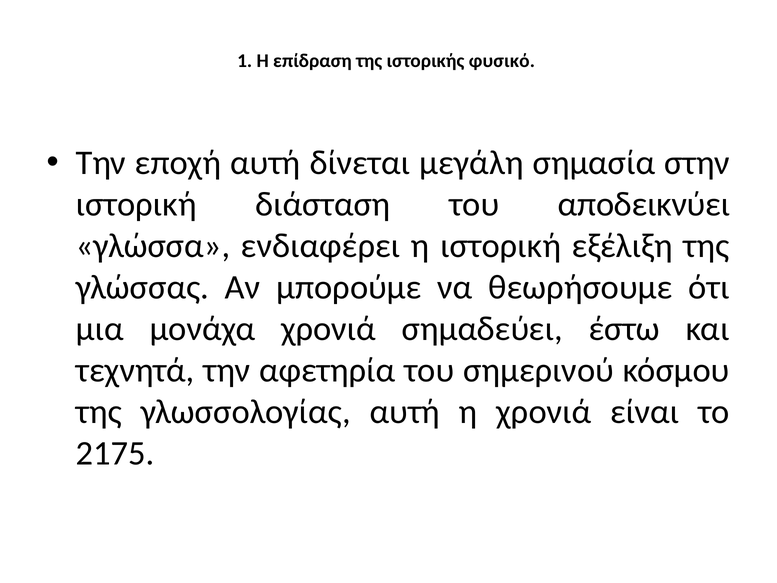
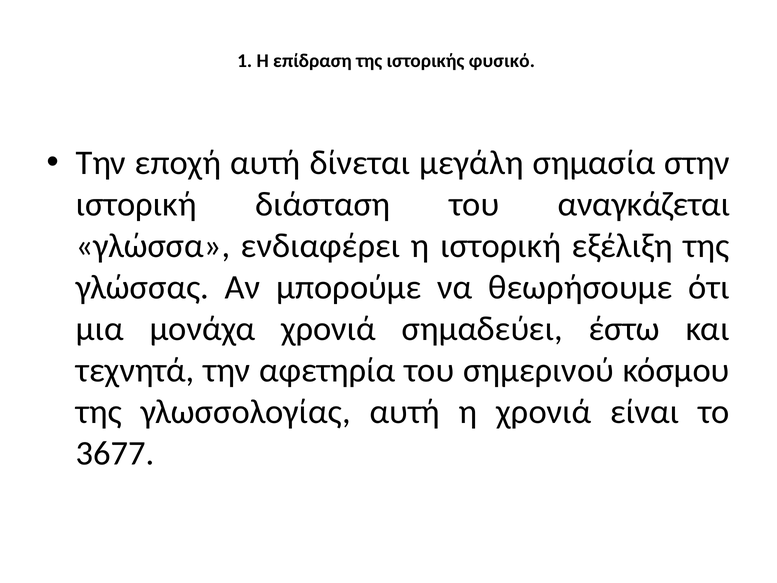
αποδεικνύει: αποδεικνύει -> αναγκάζεται
2175: 2175 -> 3677
